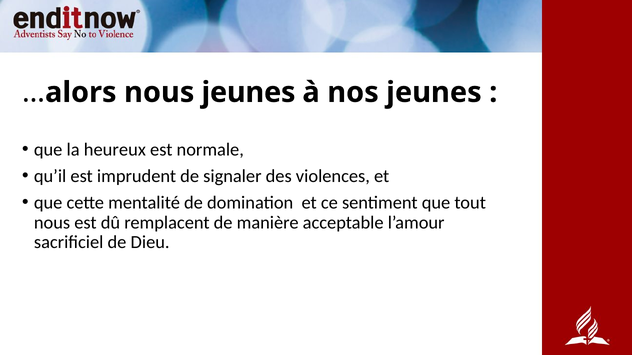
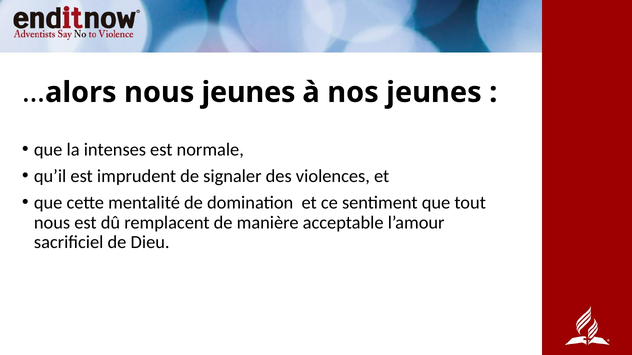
heureux: heureux -> intenses
